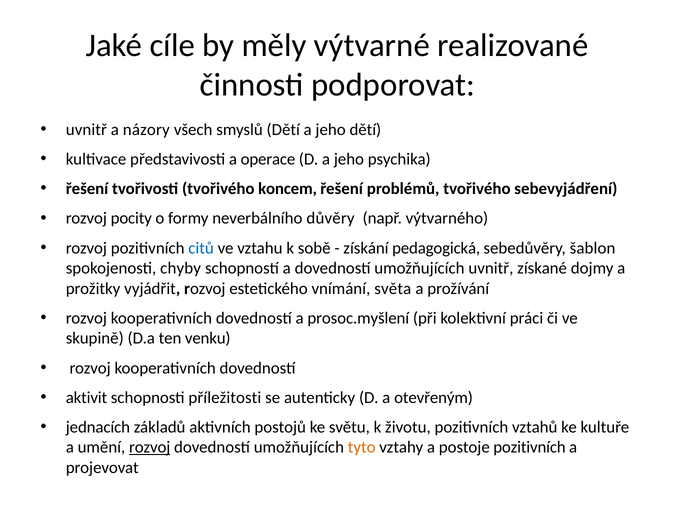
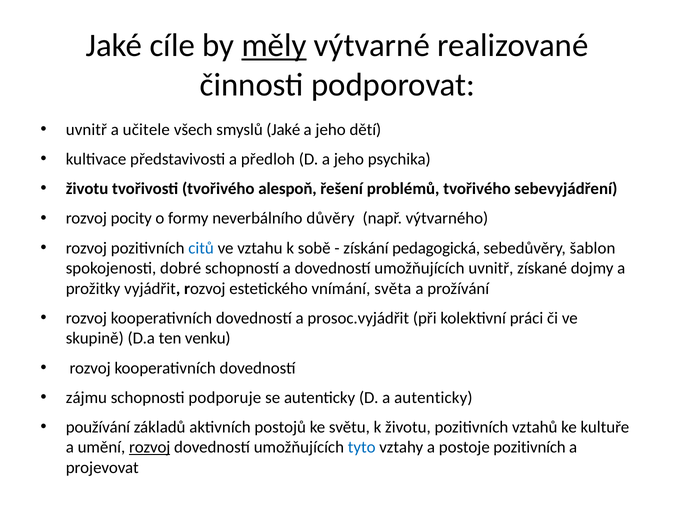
měly underline: none -> present
názory: názory -> učitele
smyslů Dětí: Dětí -> Jaké
operace: operace -> předloh
řešení at (87, 189): řešení -> životu
koncem: koncem -> alespoň
chyby: chyby -> dobré
prosoc.myšlení: prosoc.myšlení -> prosoc.vyjádřit
aktivit: aktivit -> zájmu
příležitosti: příležitosti -> podporuje
a otevřeným: otevřeným -> autenticky
jednacích: jednacích -> používání
tyto colour: orange -> blue
